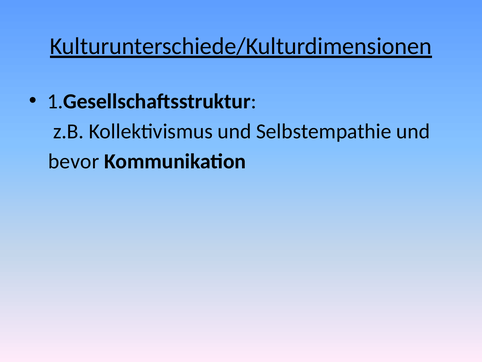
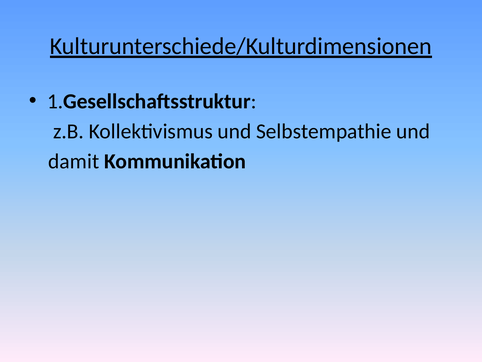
bevor: bevor -> damit
